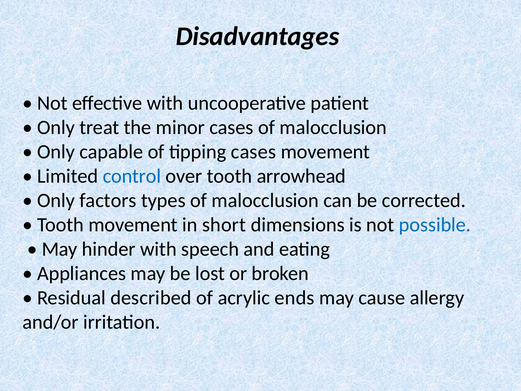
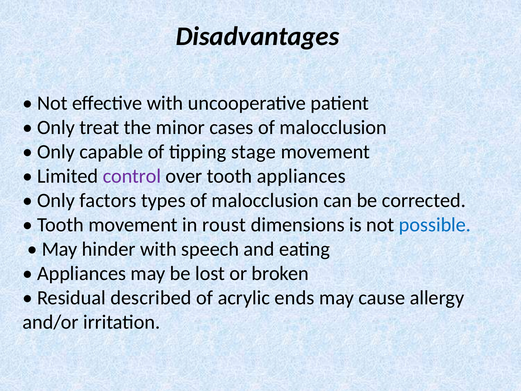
tipping cases: cases -> stage
control colour: blue -> purple
tooth arrowhead: arrowhead -> appliances
short: short -> roust
